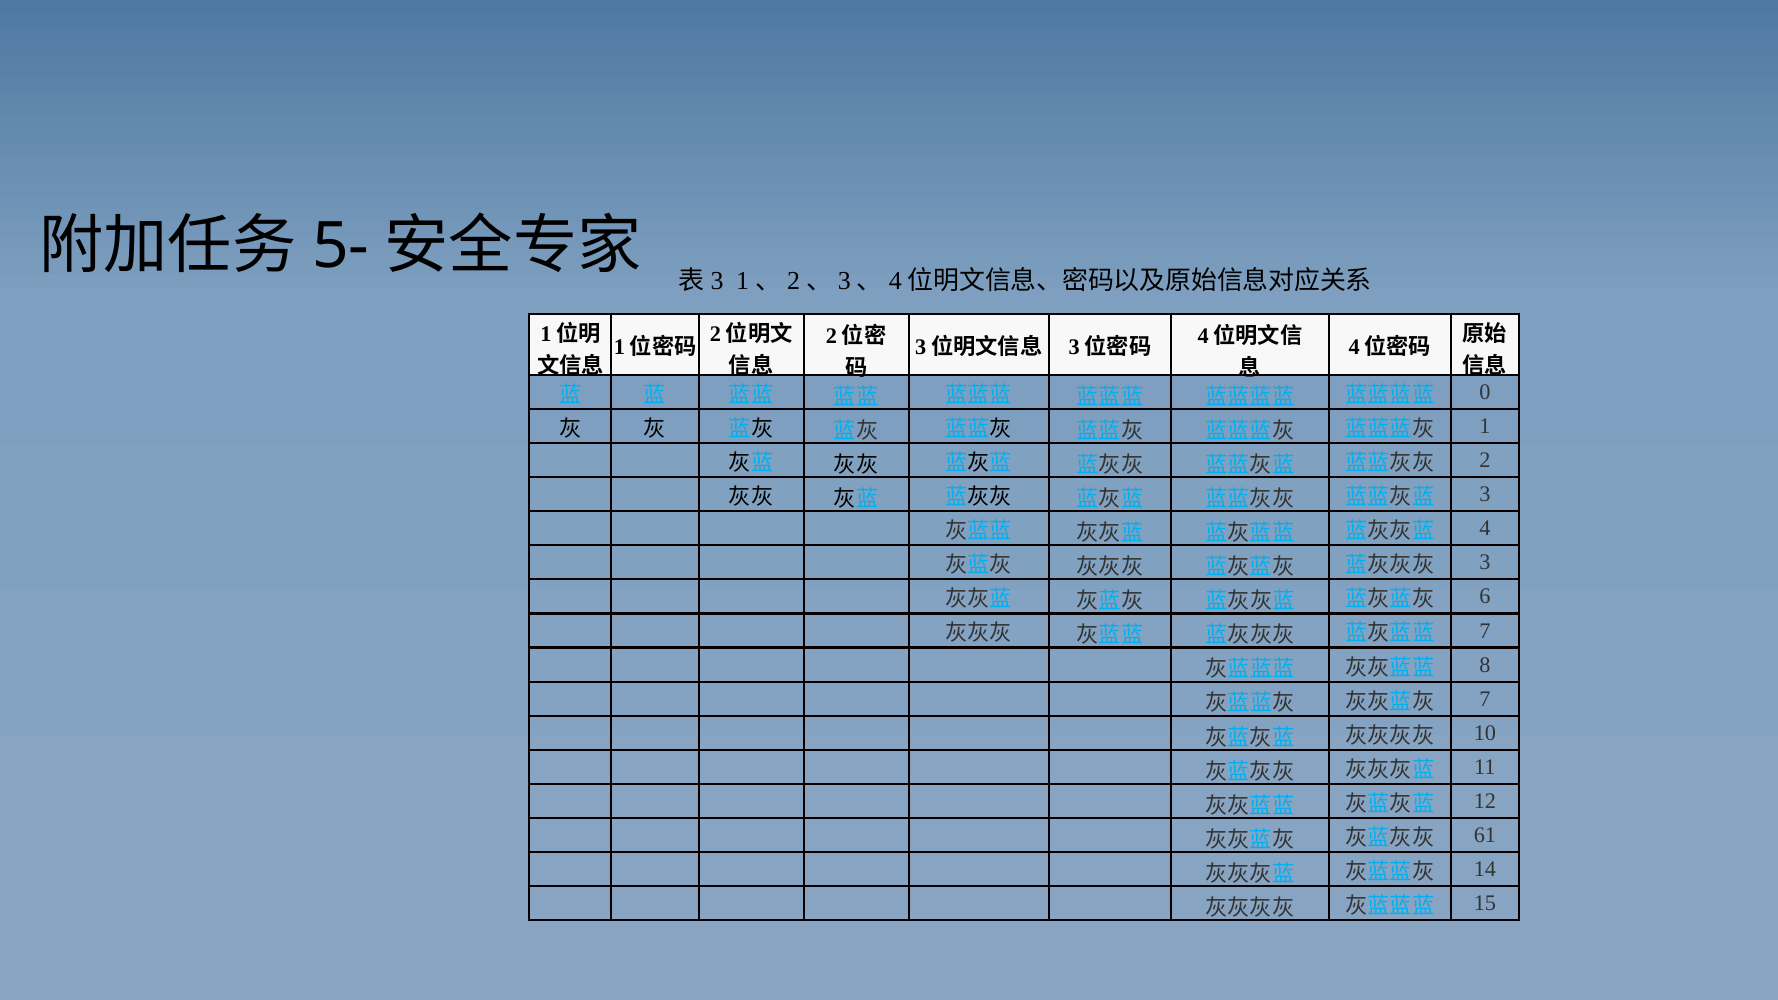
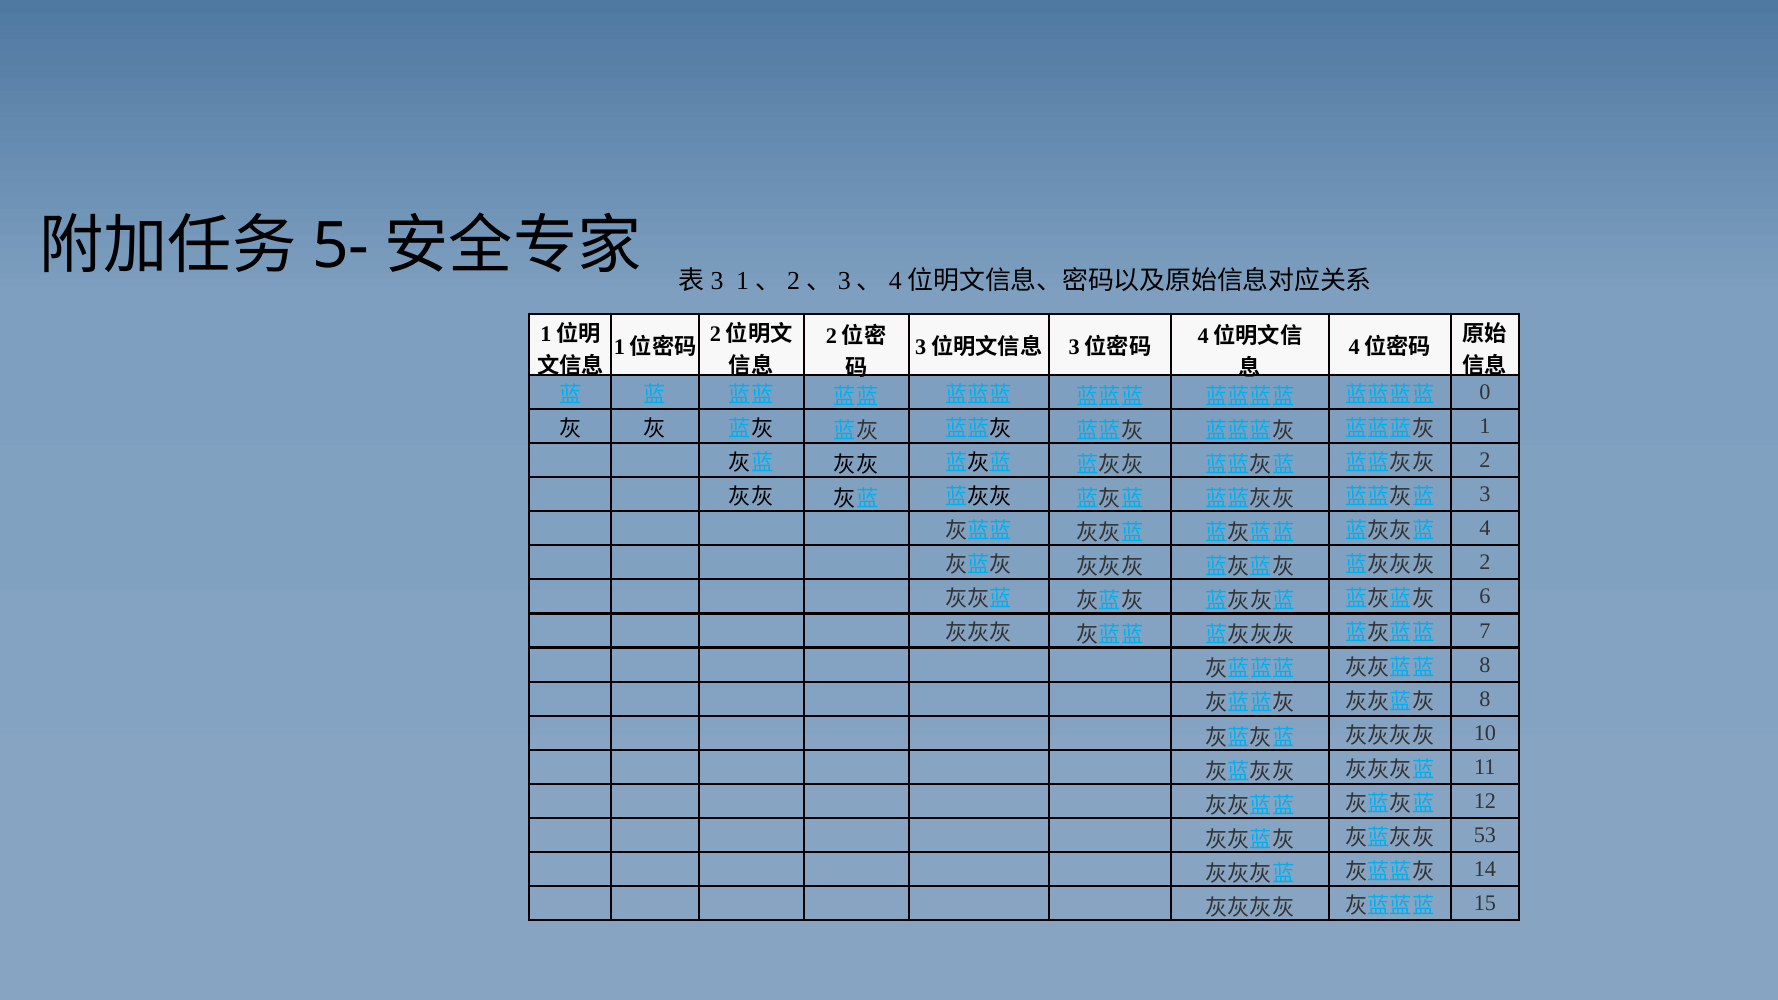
3 at (1485, 563): 3 -> 2
7 at (1485, 699): 7 -> 8
61: 61 -> 53
